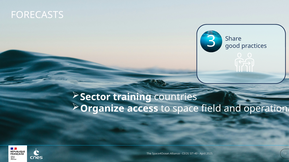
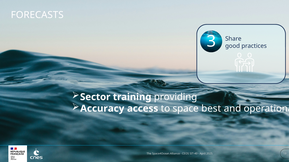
countries: countries -> providing
Organize: Organize -> Accuracy
field: field -> best
